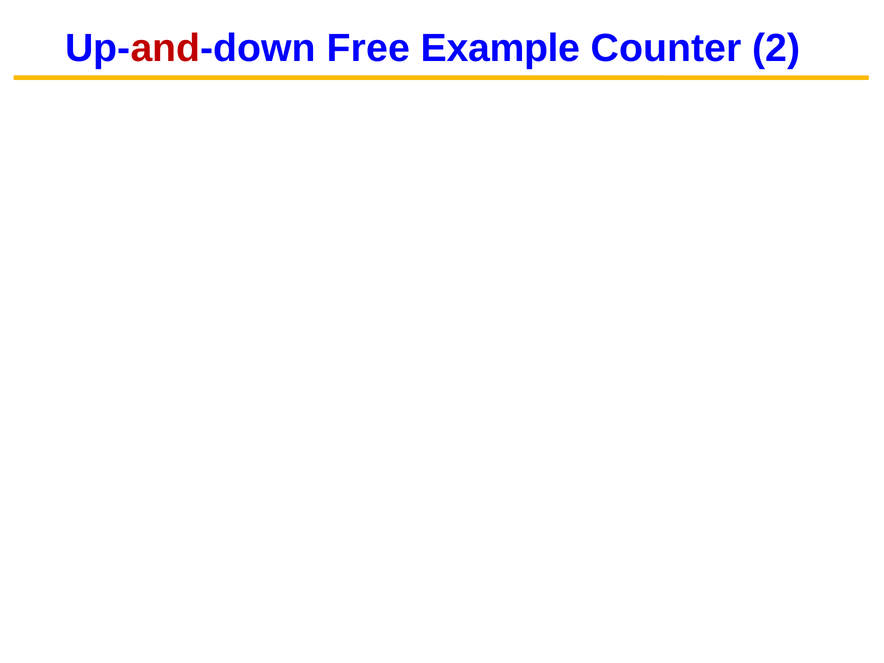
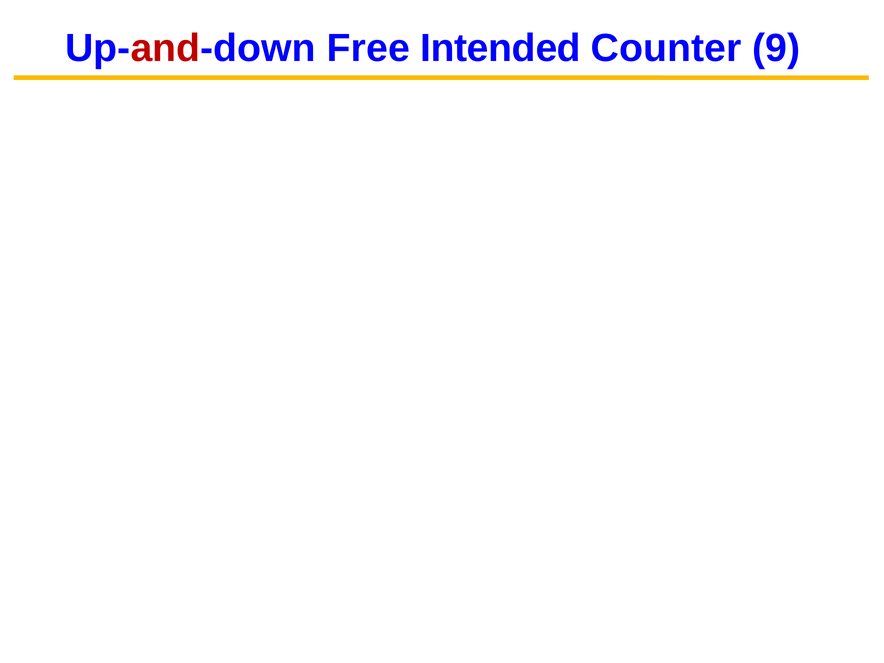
Example: Example -> Intended
2: 2 -> 9
